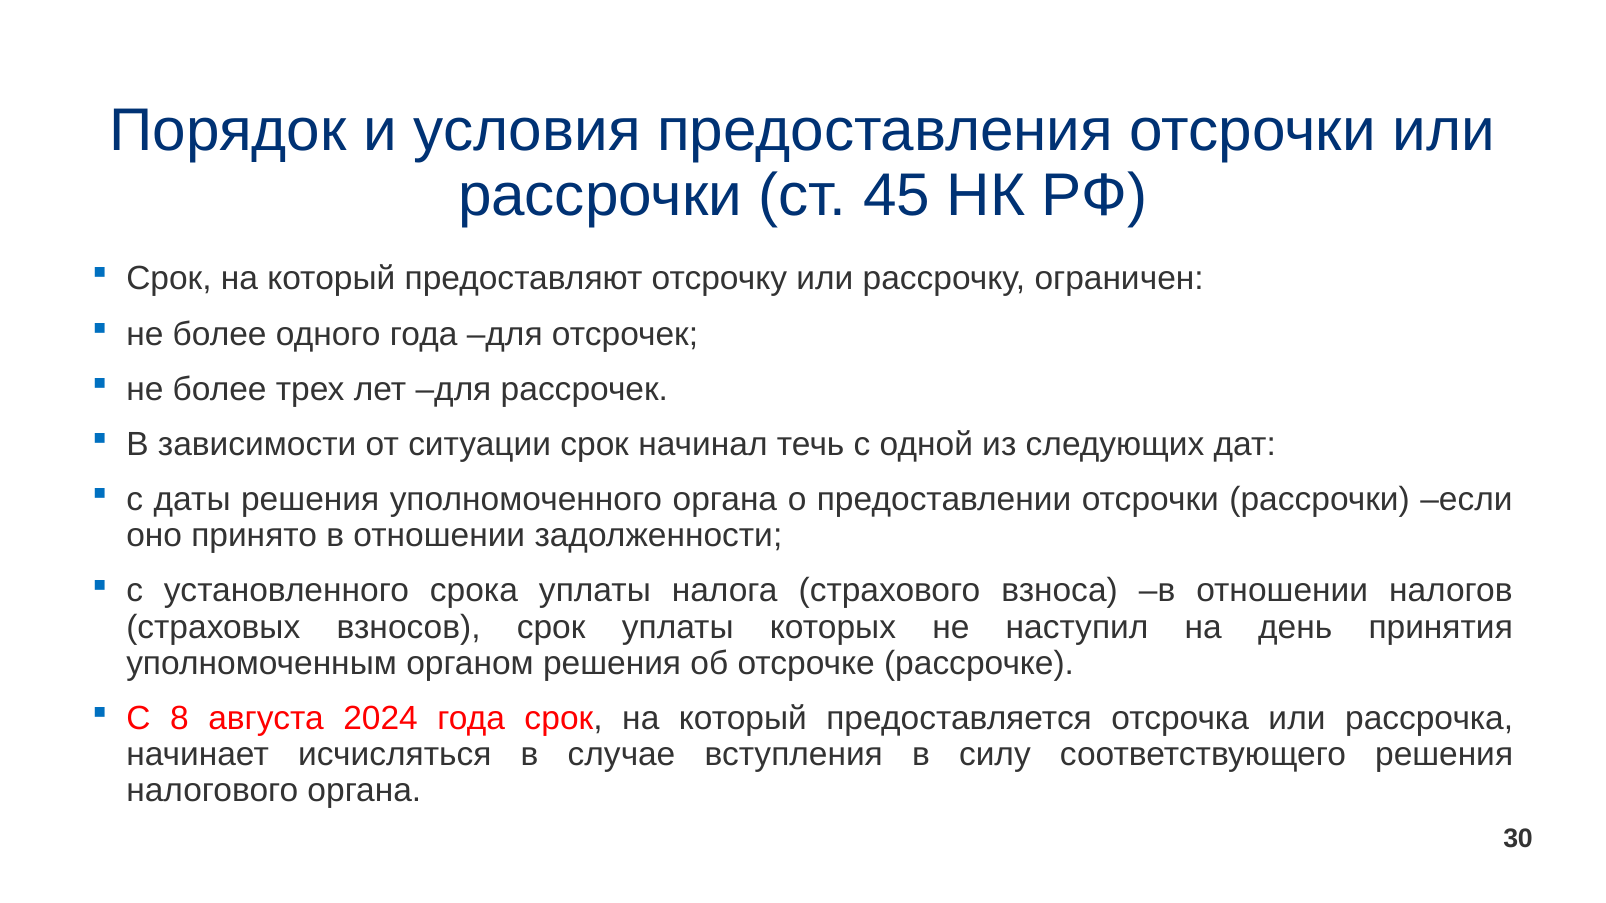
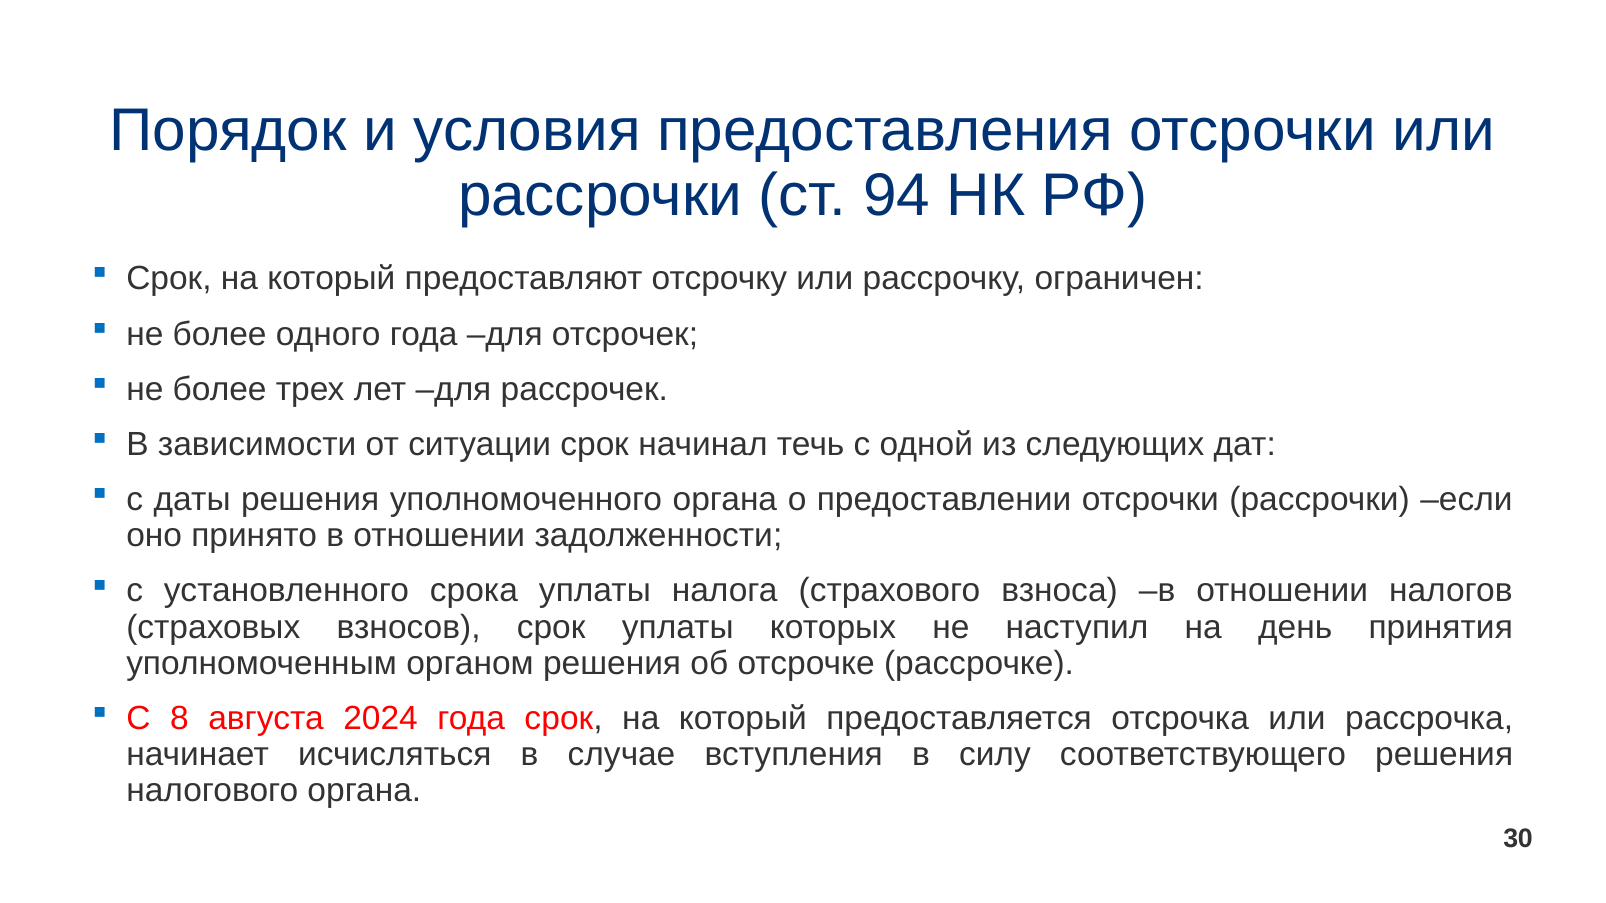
45: 45 -> 94
